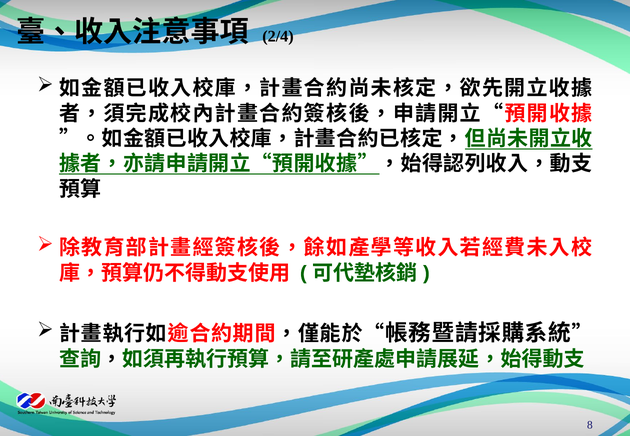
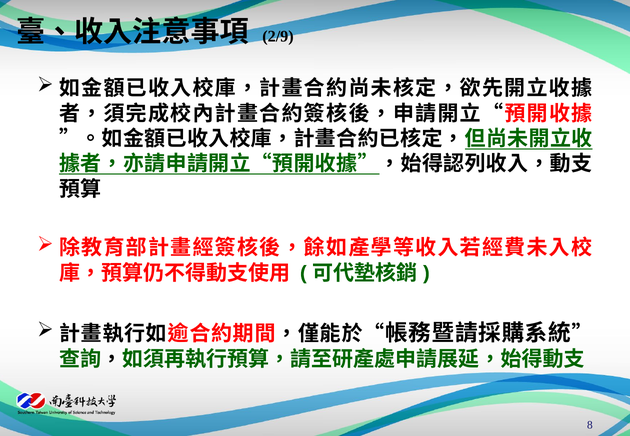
2/4: 2/4 -> 2/9
